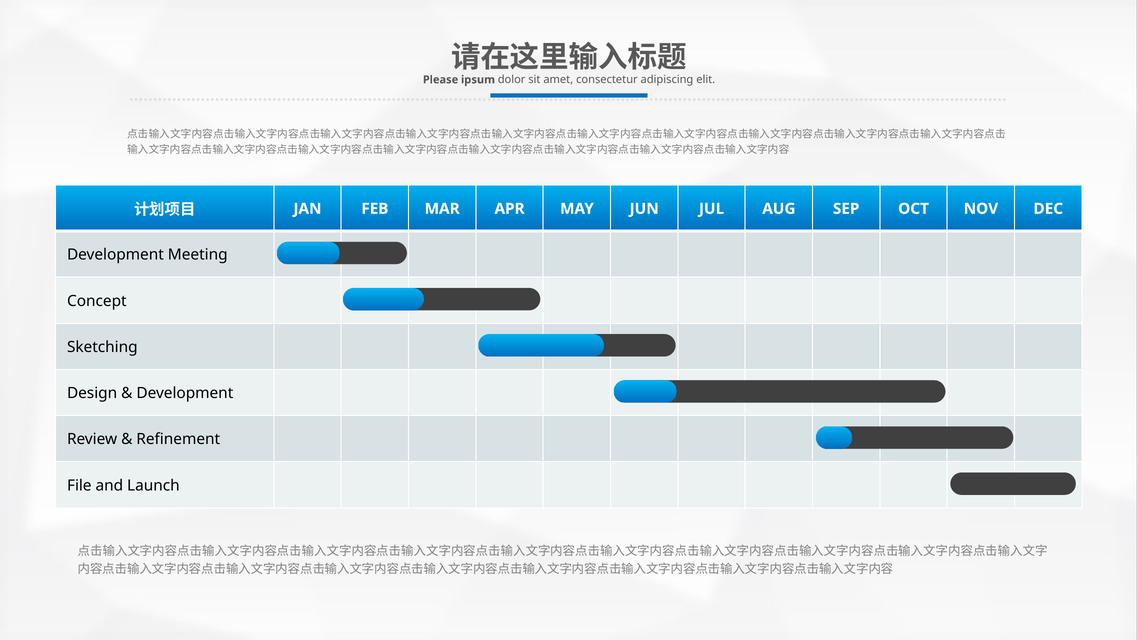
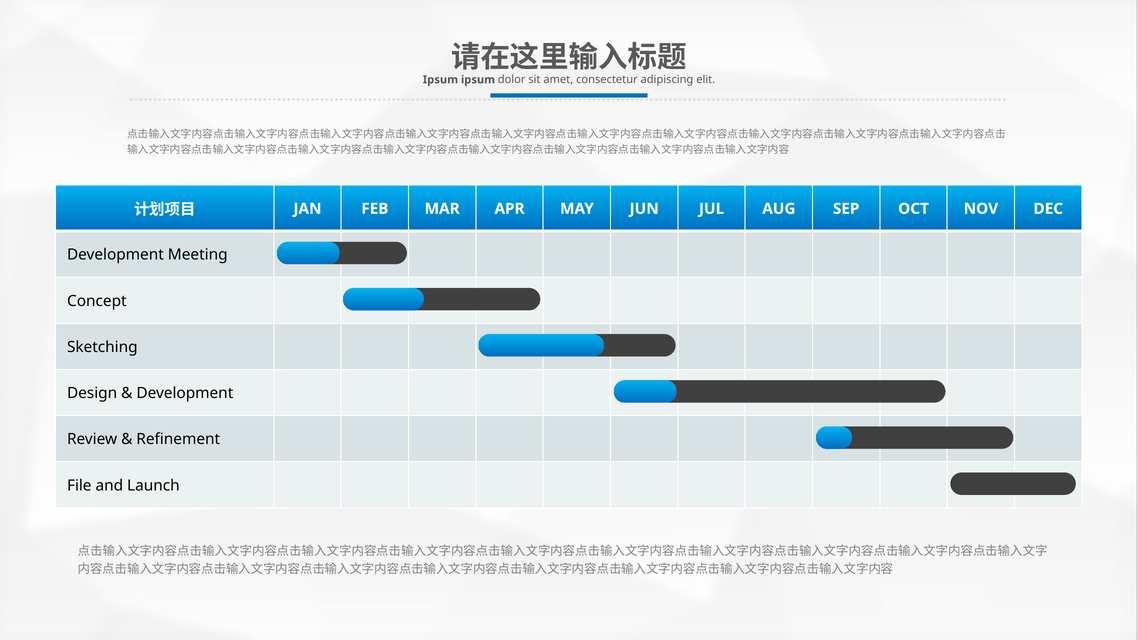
Please at (441, 80): Please -> Ipsum
